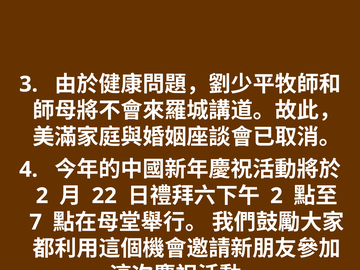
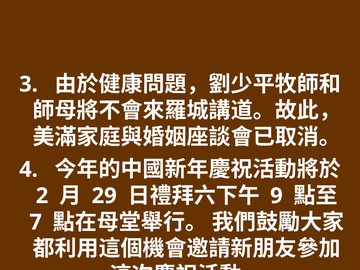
22: 22 -> 29
2 at (276, 196): 2 -> 9
